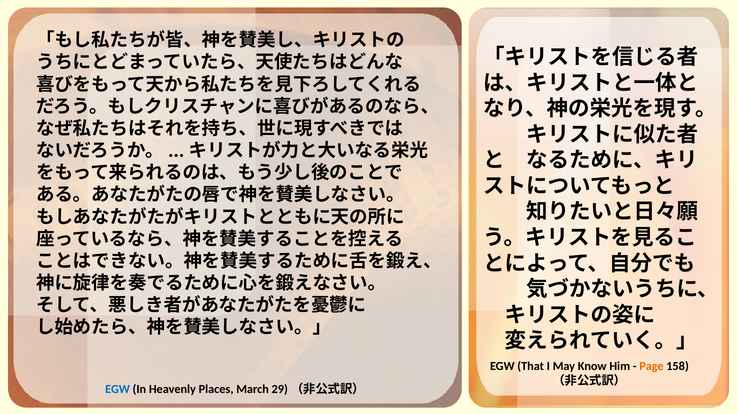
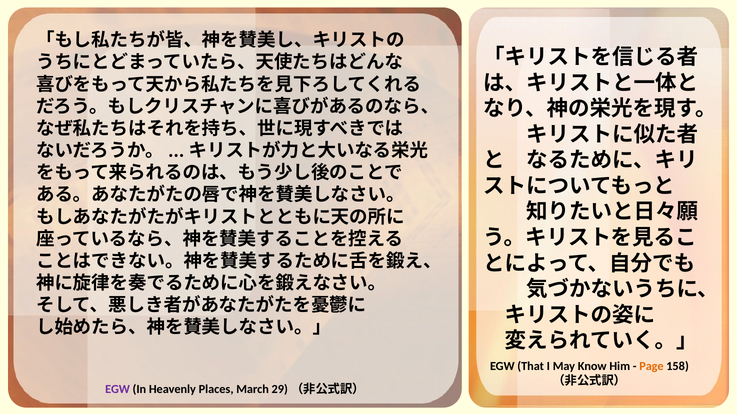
EGW at (118, 390) colour: blue -> purple
